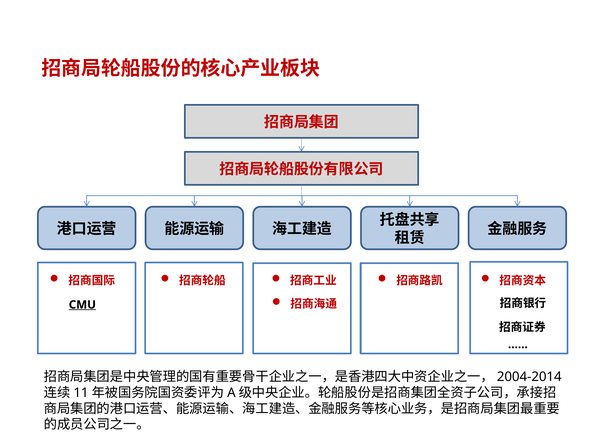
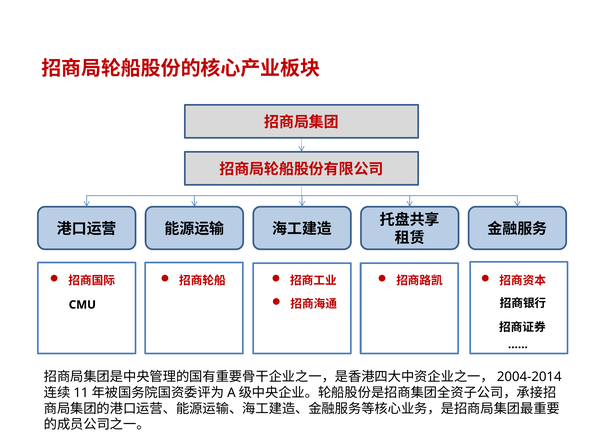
CMU underline: present -> none
